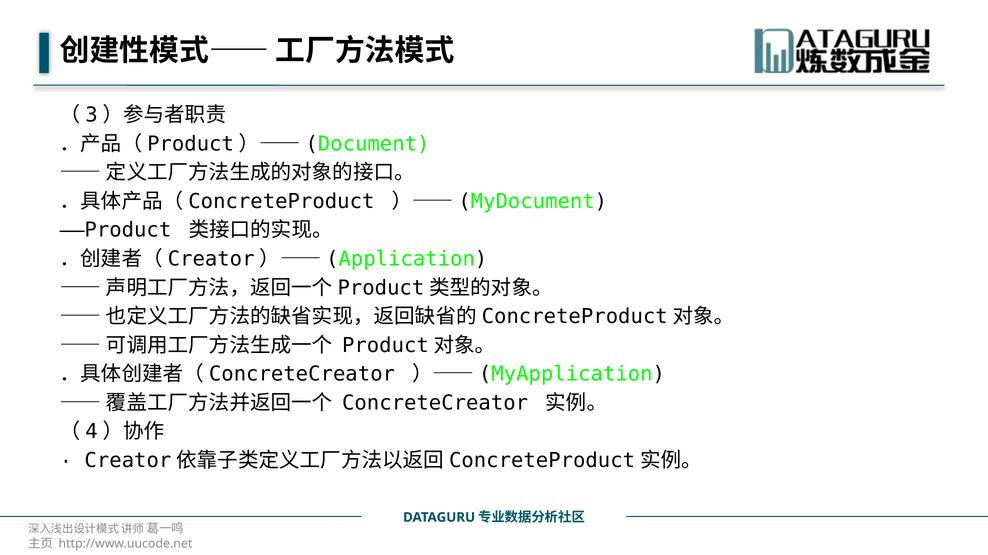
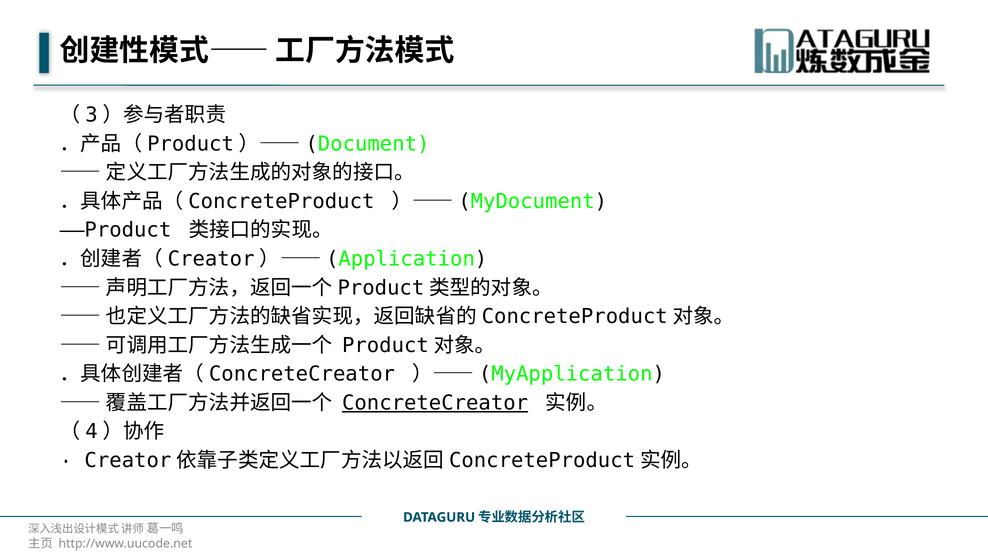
ConcreteCreator underline: none -> present
